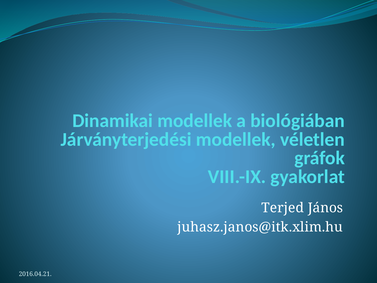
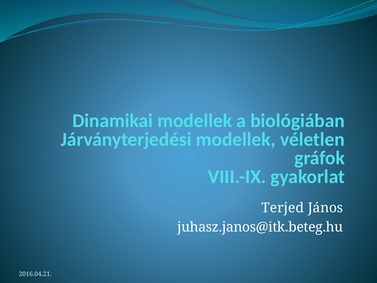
juhasz.janos@itk.xlim.hu: juhasz.janos@itk.xlim.hu -> juhasz.janos@itk.beteg.hu
